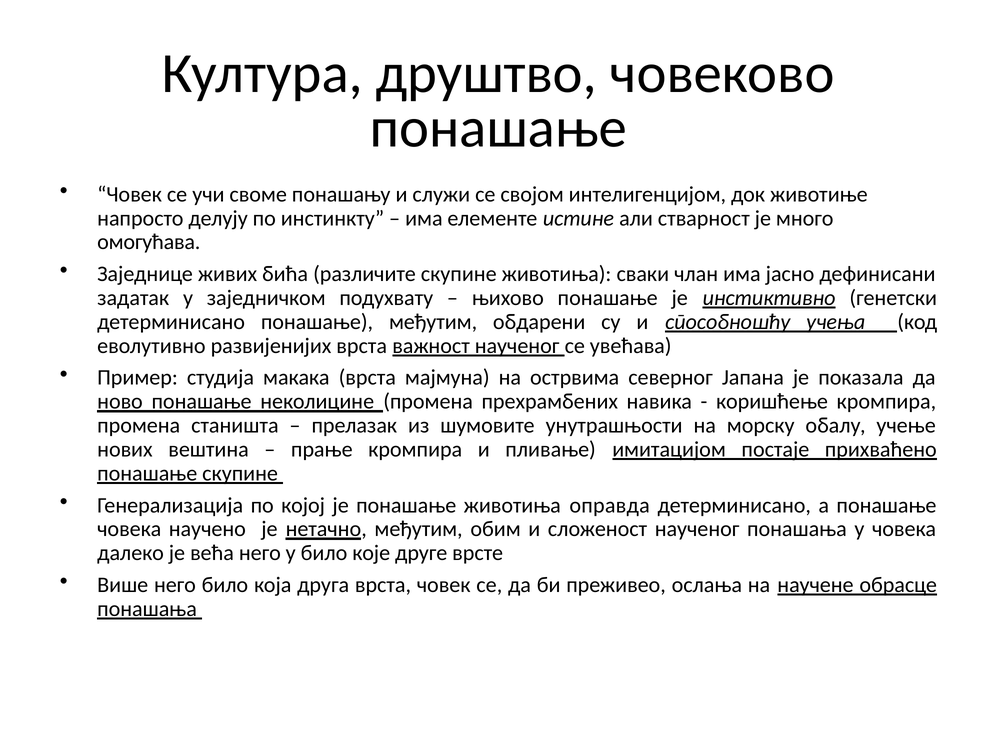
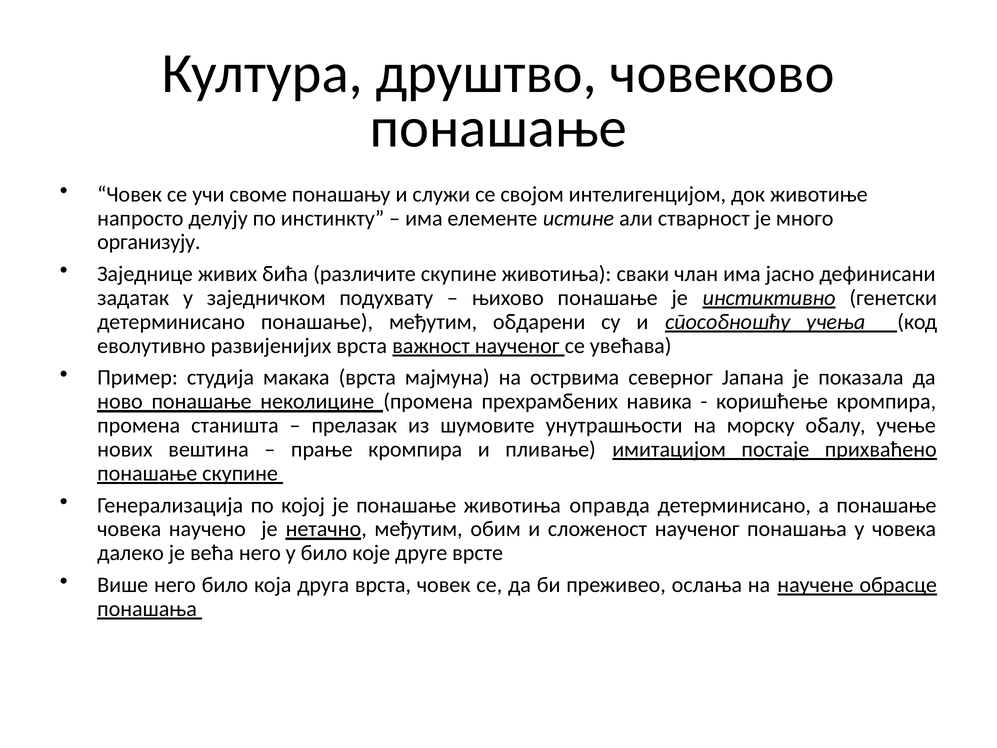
омогућава: омогућава -> организују
